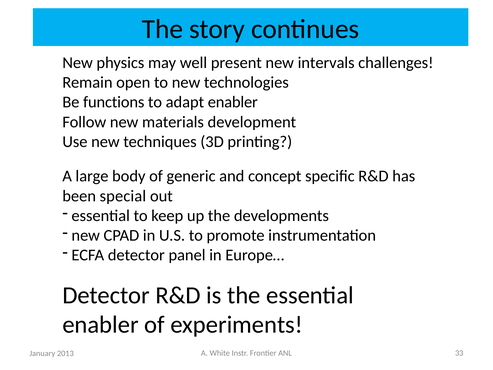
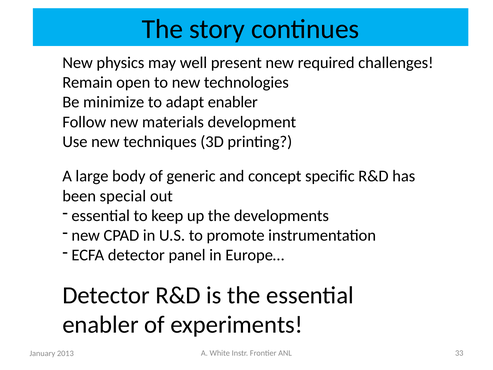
intervals: intervals -> required
functions: functions -> minimize
